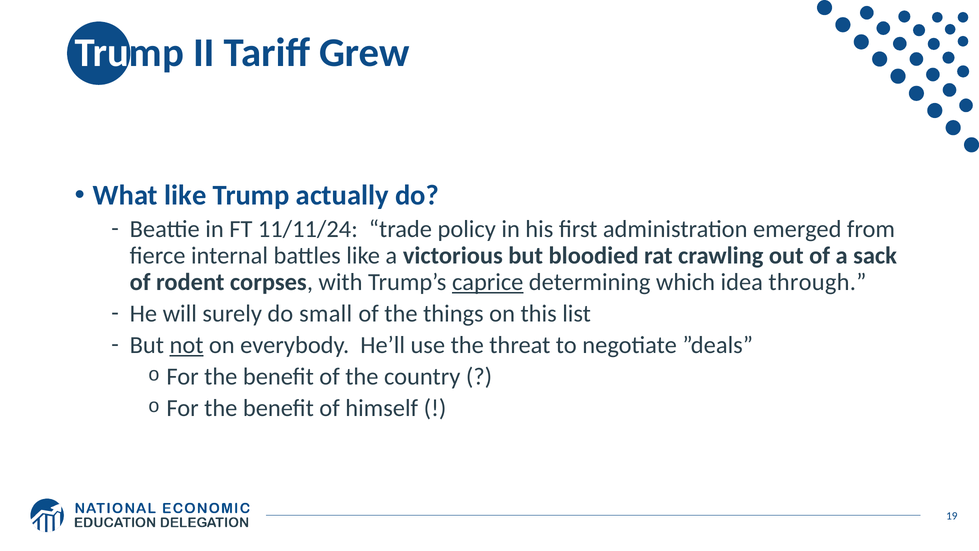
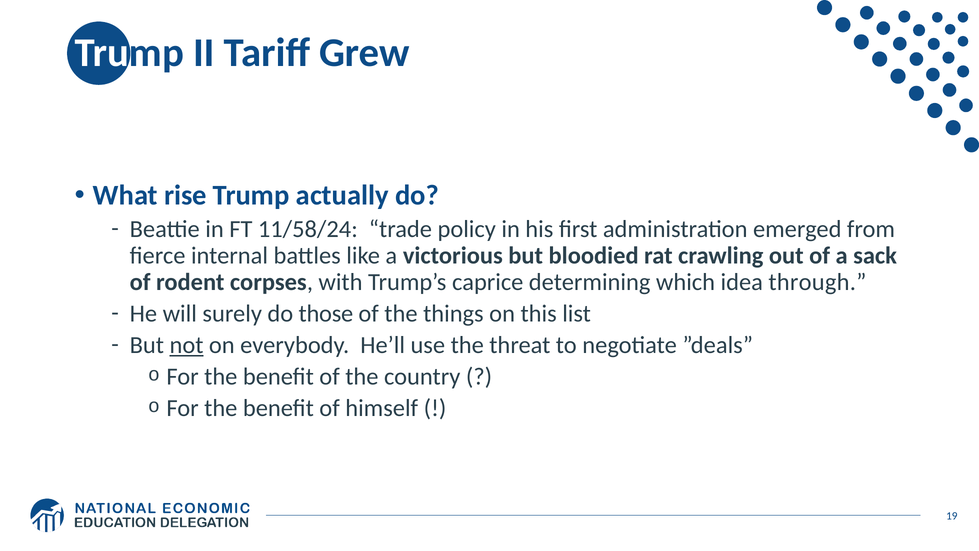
What like: like -> rise
11/11/24: 11/11/24 -> 11/58/24
caprice underline: present -> none
small: small -> those
